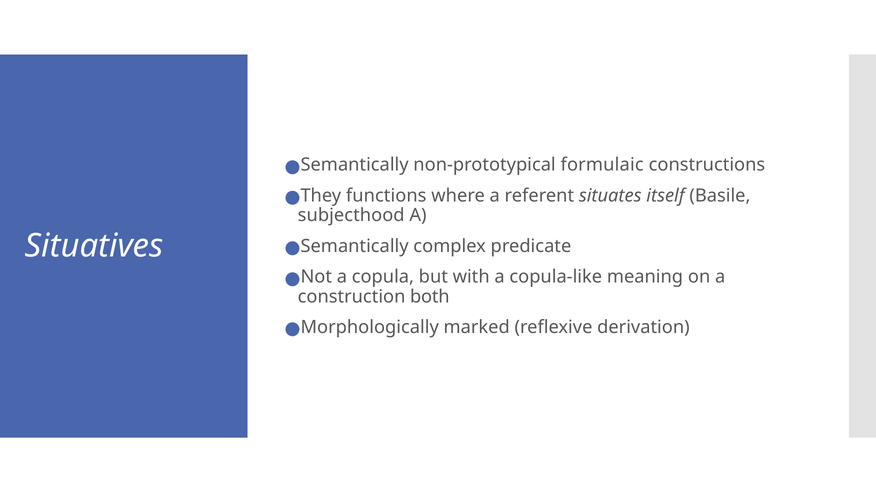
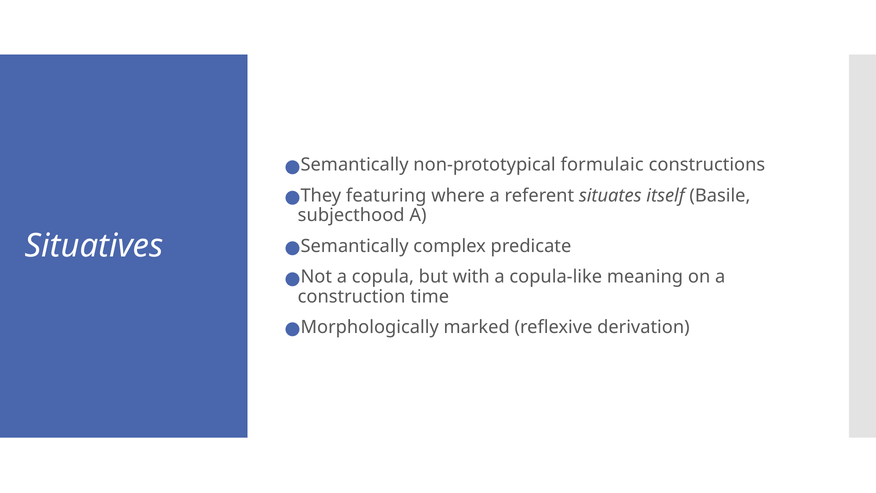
functions: functions -> featuring
both: both -> time
